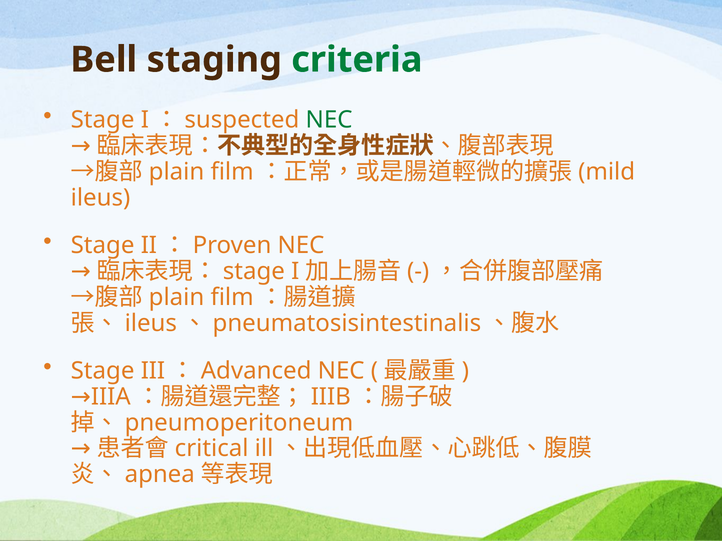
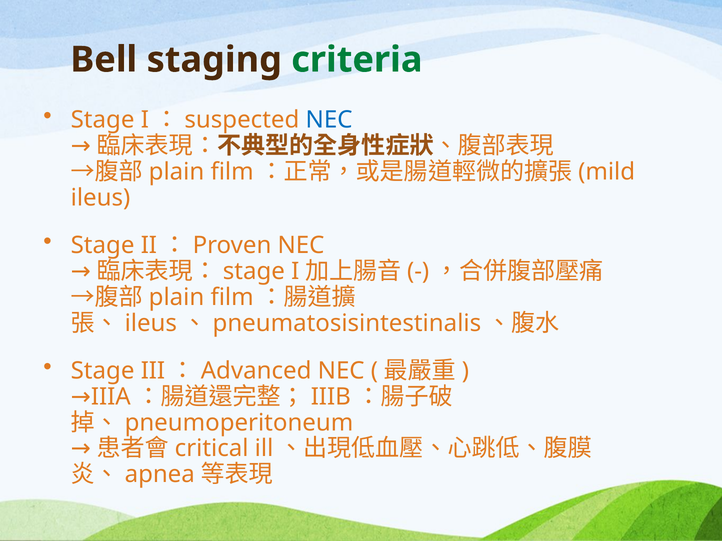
NEC at (329, 120) colour: green -> blue
